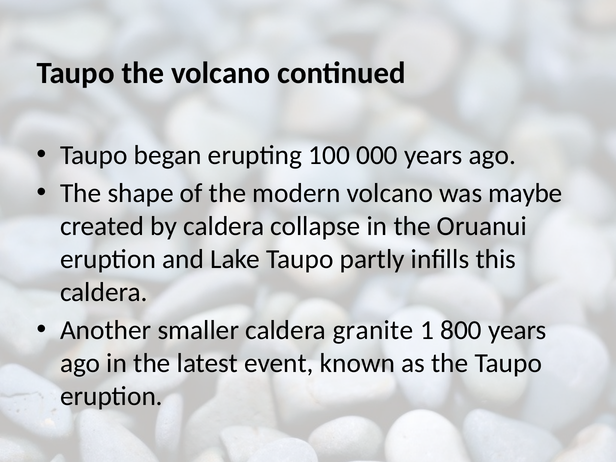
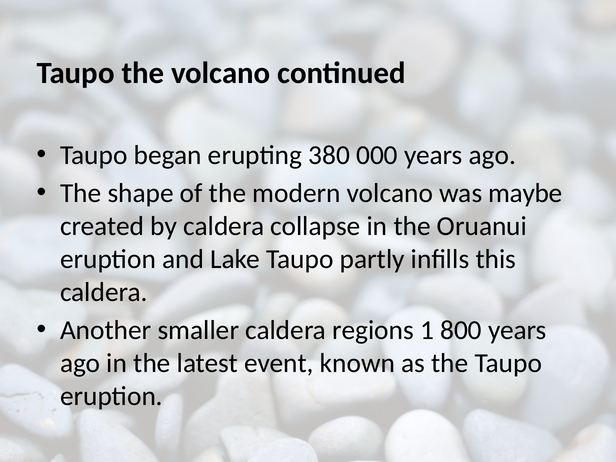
100: 100 -> 380
granite: granite -> regions
